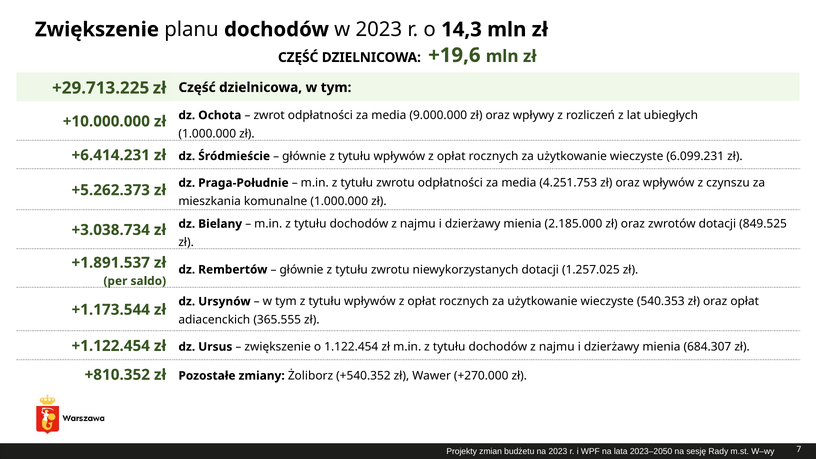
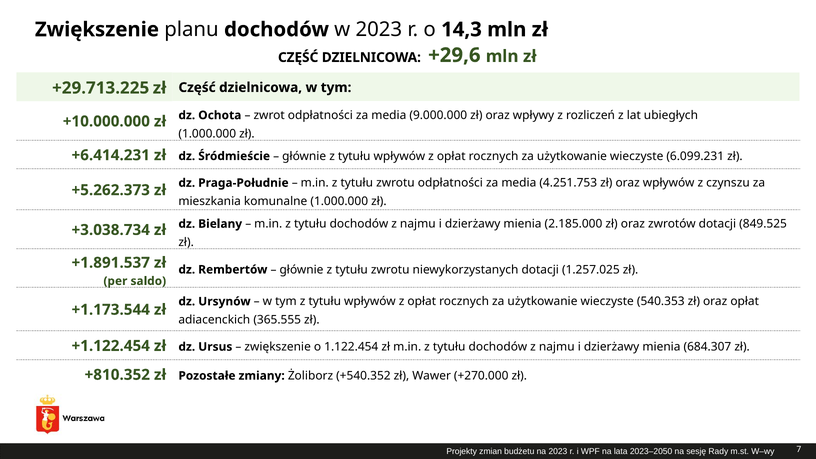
+19,6: +19,6 -> +29,6
